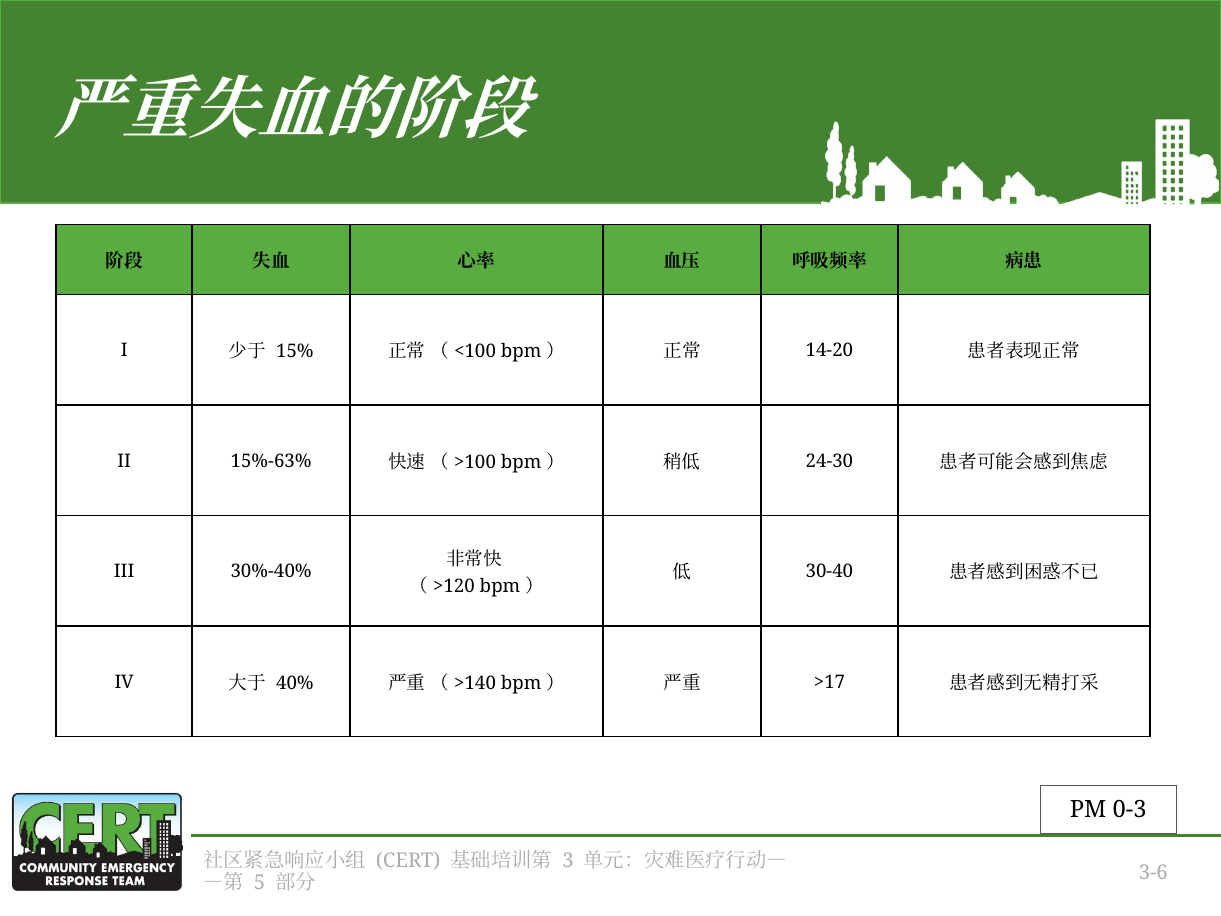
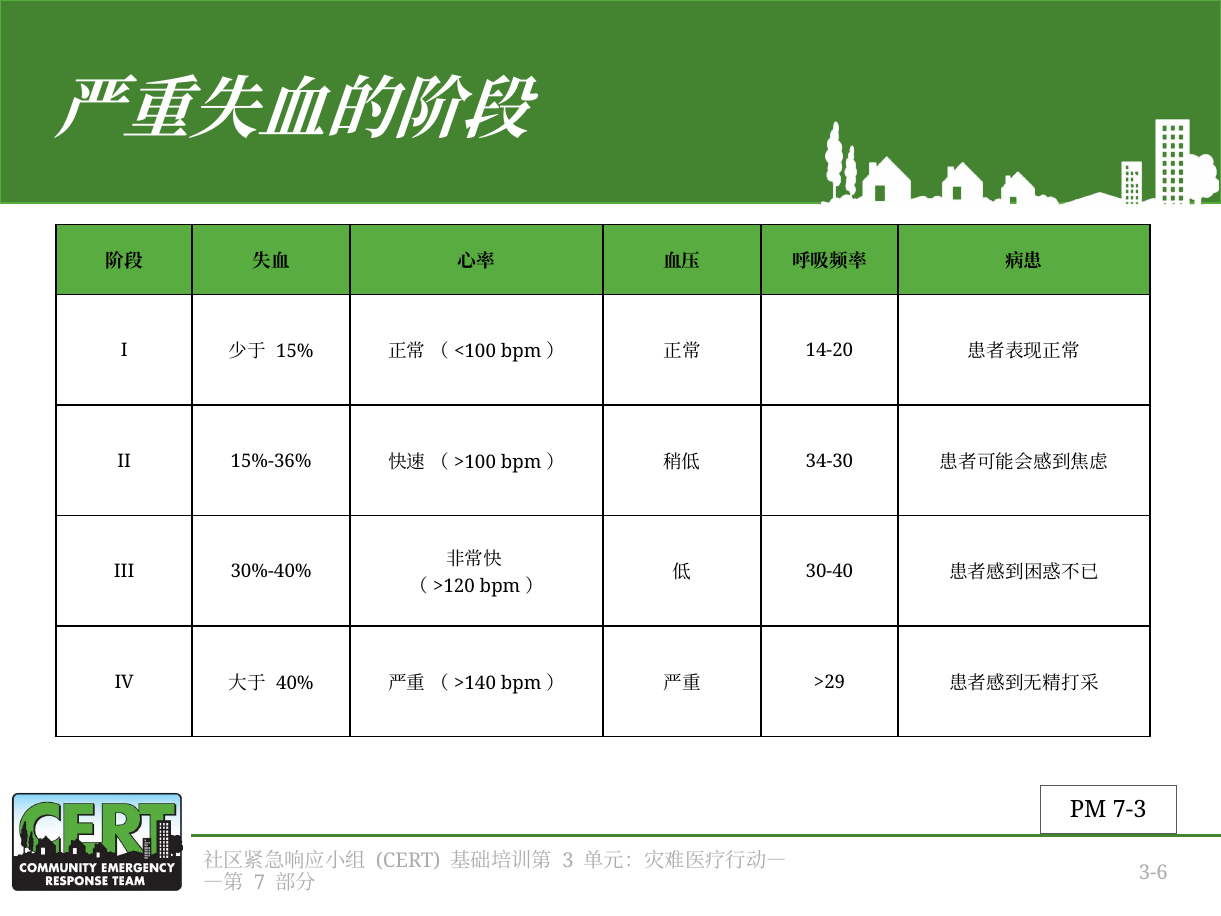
15%-63%: 15%-63% -> 15%-36%
24-30: 24-30 -> 34-30
>17: >17 -> >29
0-3: 0-3 -> 7-3
5: 5 -> 7
